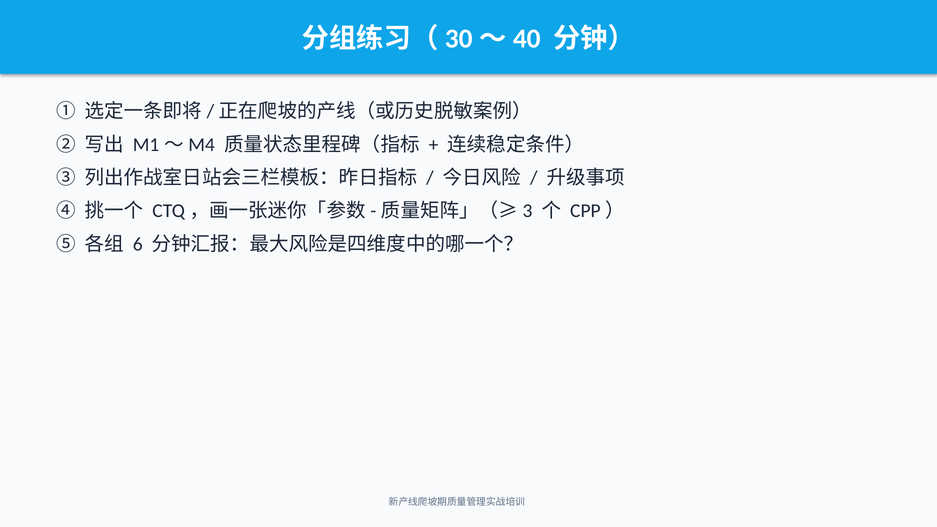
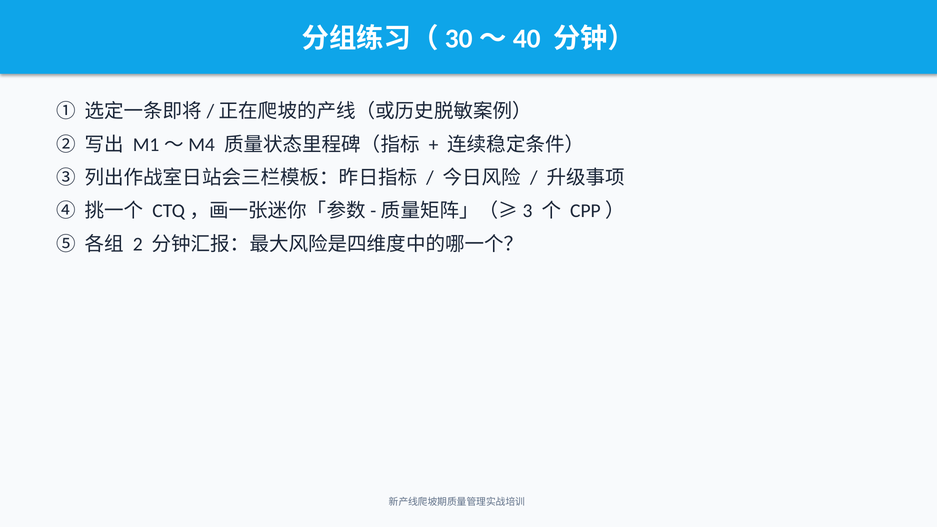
6: 6 -> 2
